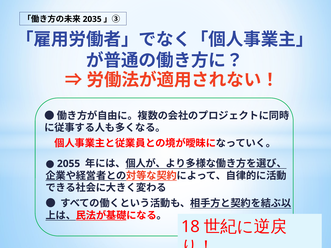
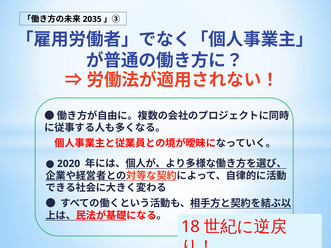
2055: 2055 -> 2020
